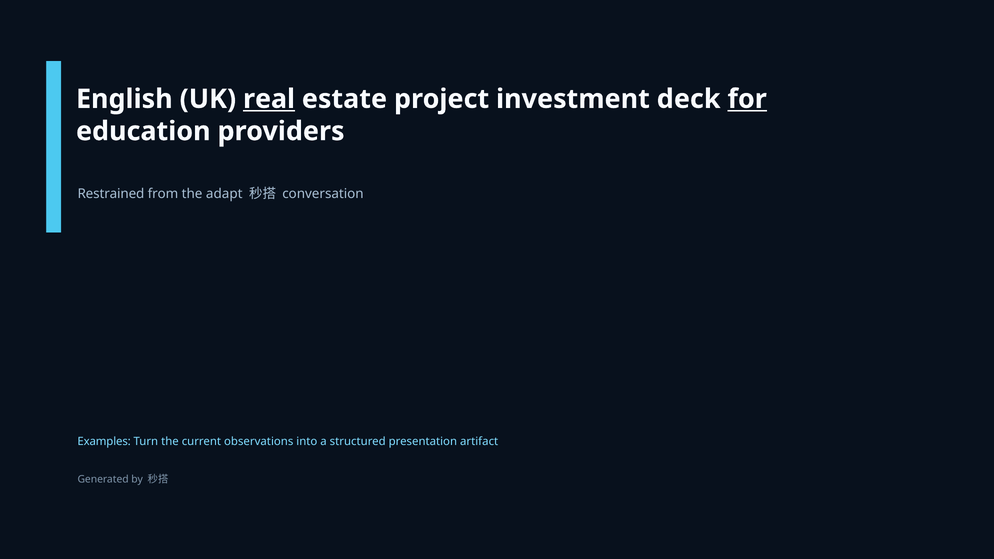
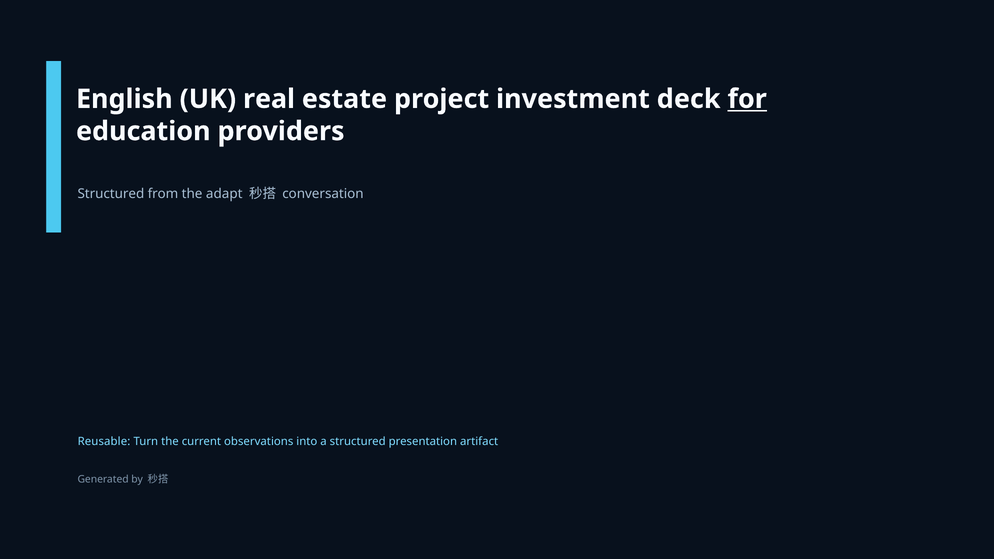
real underline: present -> none
Restrained at (111, 194): Restrained -> Structured
Examples: Examples -> Reusable
